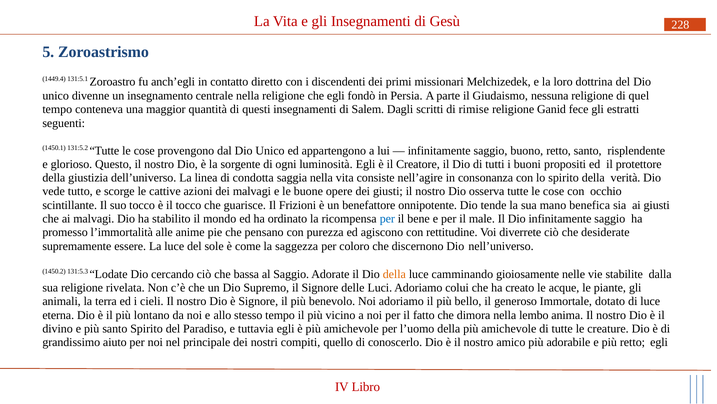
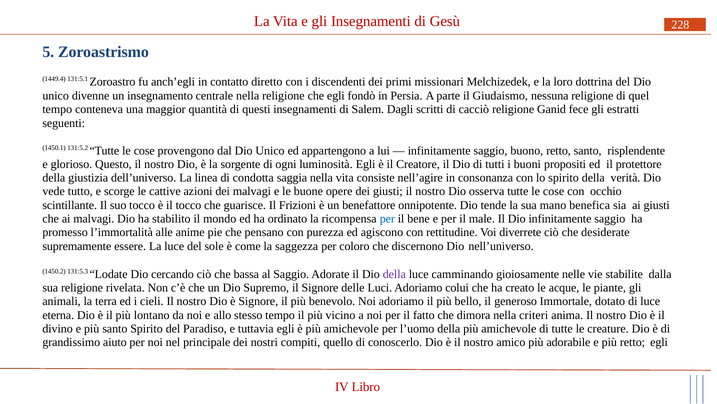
rimise: rimise -> cacciò
della at (394, 274) colour: orange -> purple
lembo: lembo -> criteri
